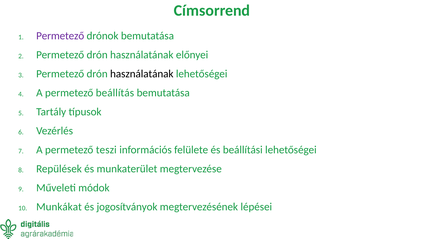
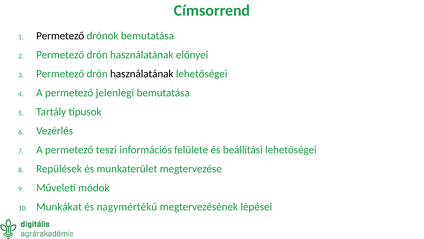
Permetező at (60, 36) colour: purple -> black
beállítás: beállítás -> jelenlegi
jogosítványok: jogosítványok -> nagymértékű
